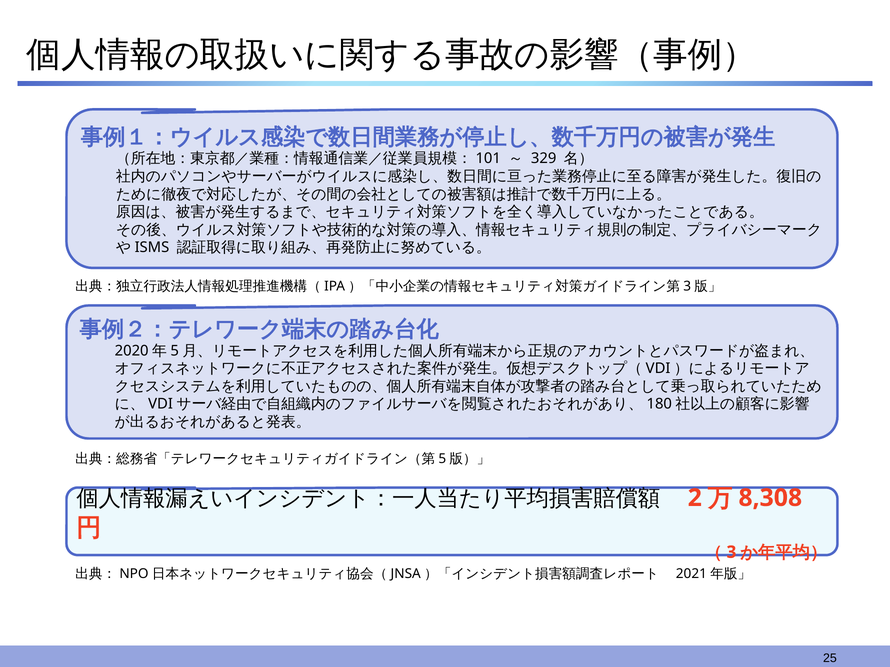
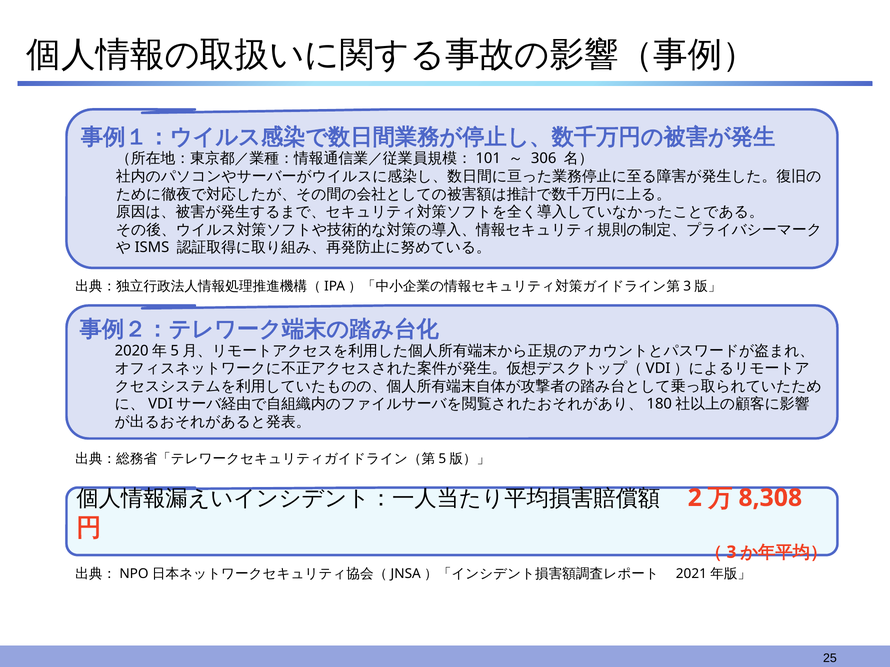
329: 329 -> 306
